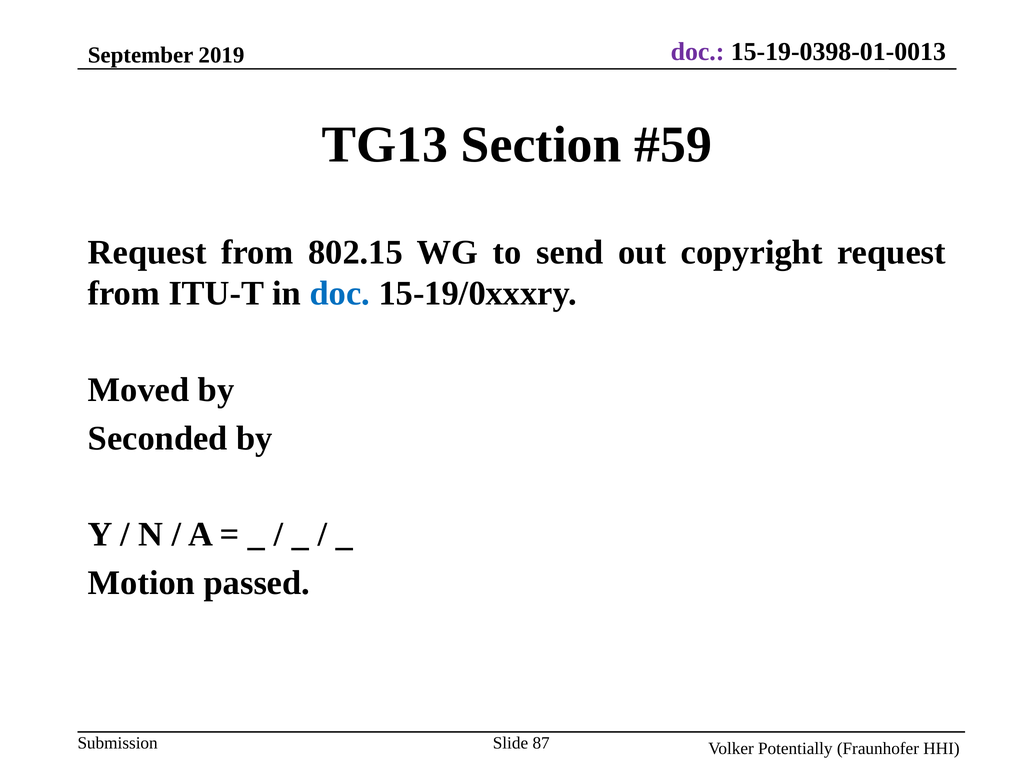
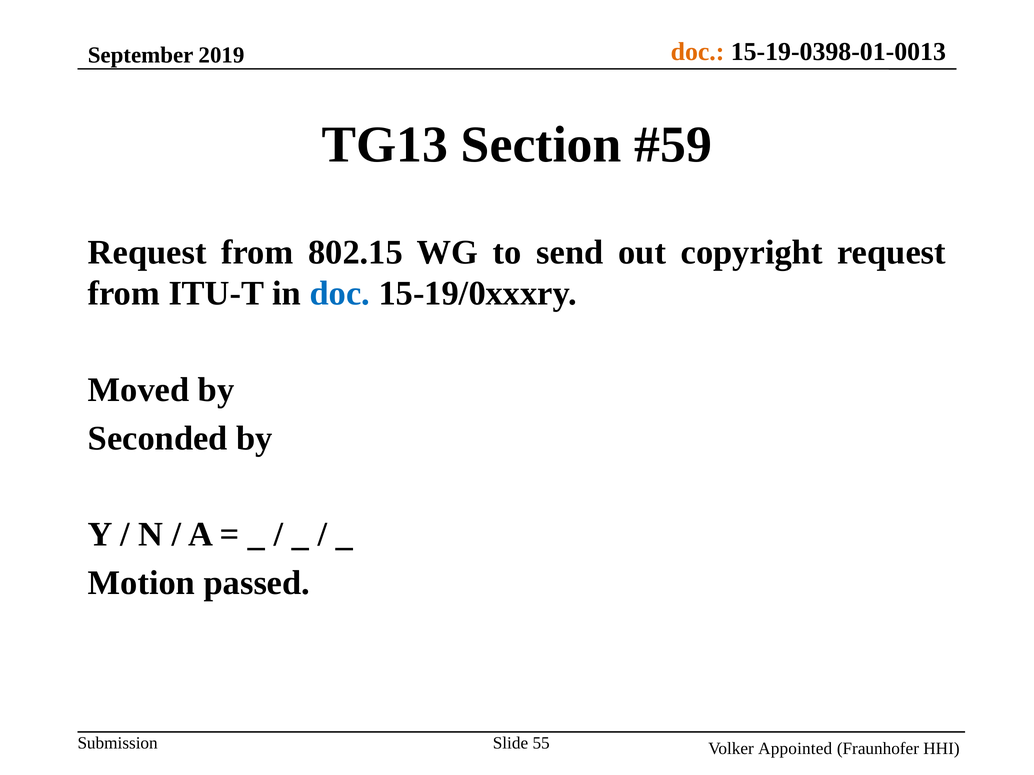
doc at (698, 52) colour: purple -> orange
87: 87 -> 55
Potentially: Potentially -> Appointed
